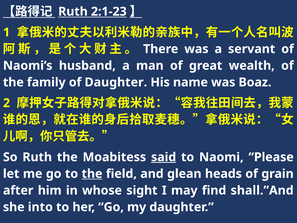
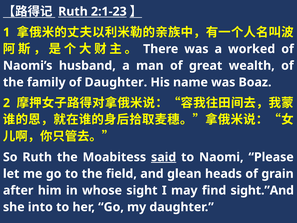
servant: servant -> worked
the at (92, 174) underline: present -> none
shall.”And: shall.”And -> sight.”And
